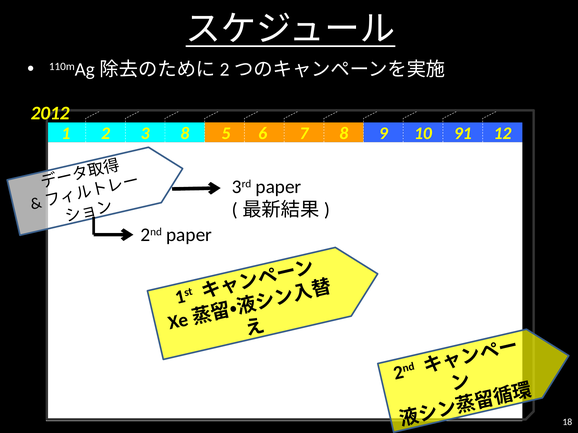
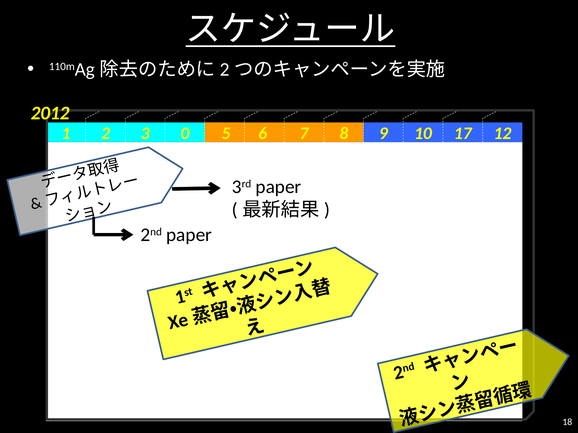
3 8: 8 -> 0
91: 91 -> 17
